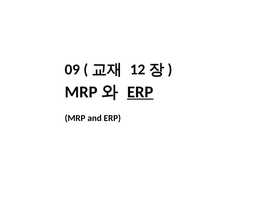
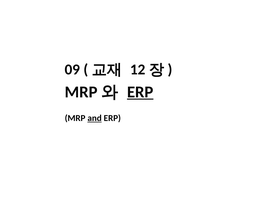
and underline: none -> present
